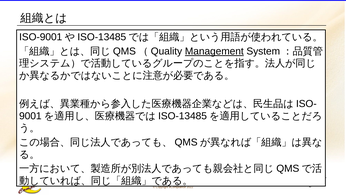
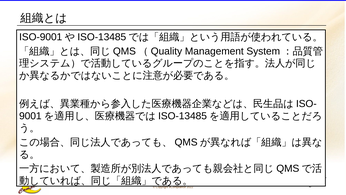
Management underline: present -> none
